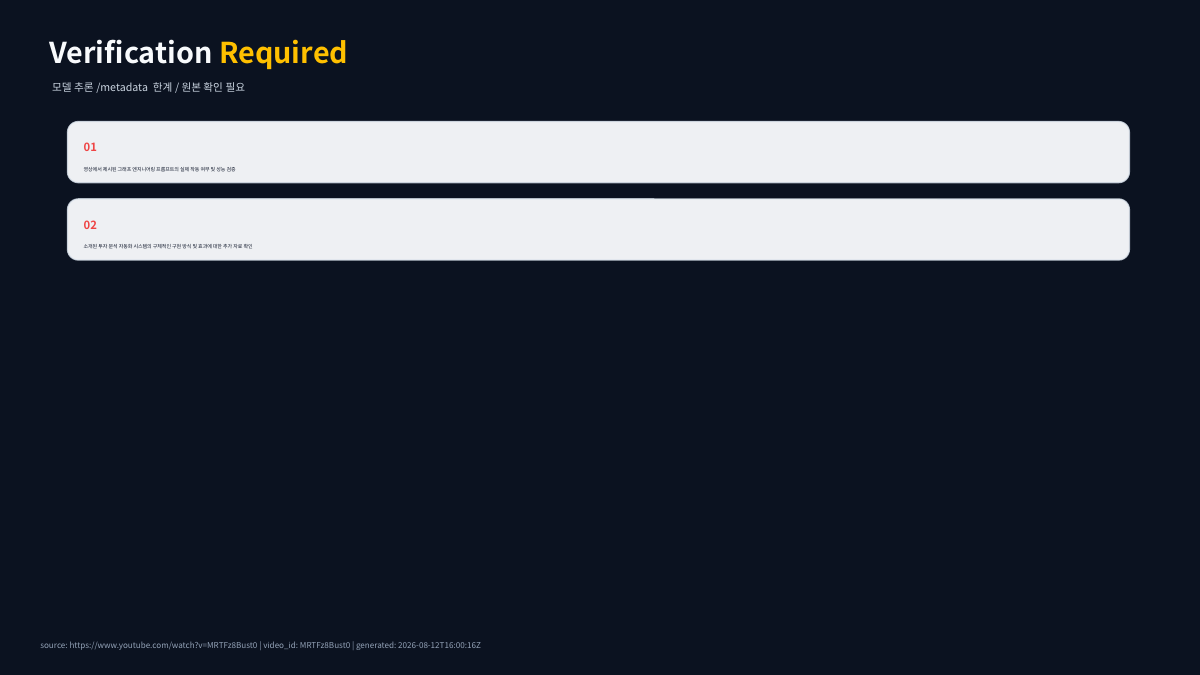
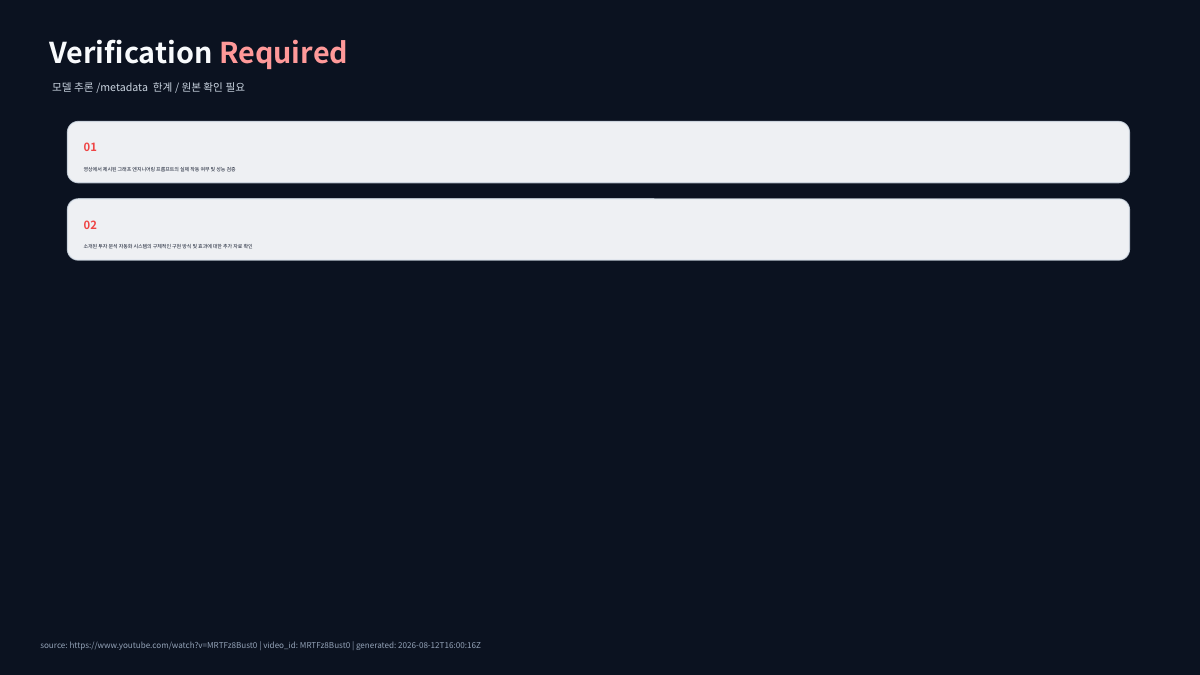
Required colour: yellow -> pink
